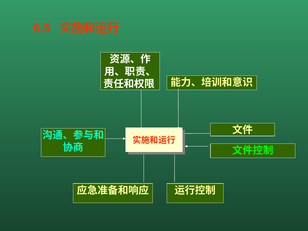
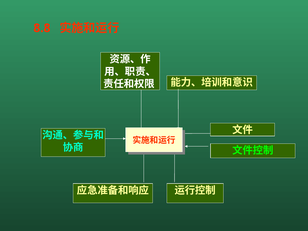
6.5: 6.5 -> 8.8
